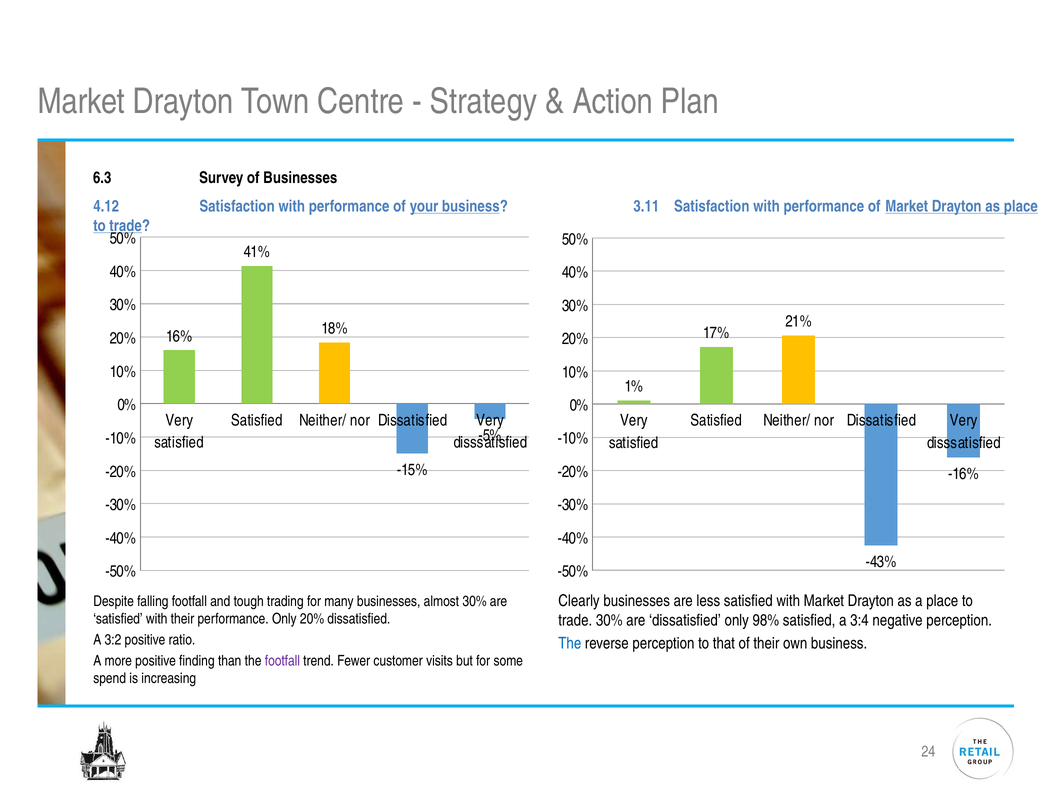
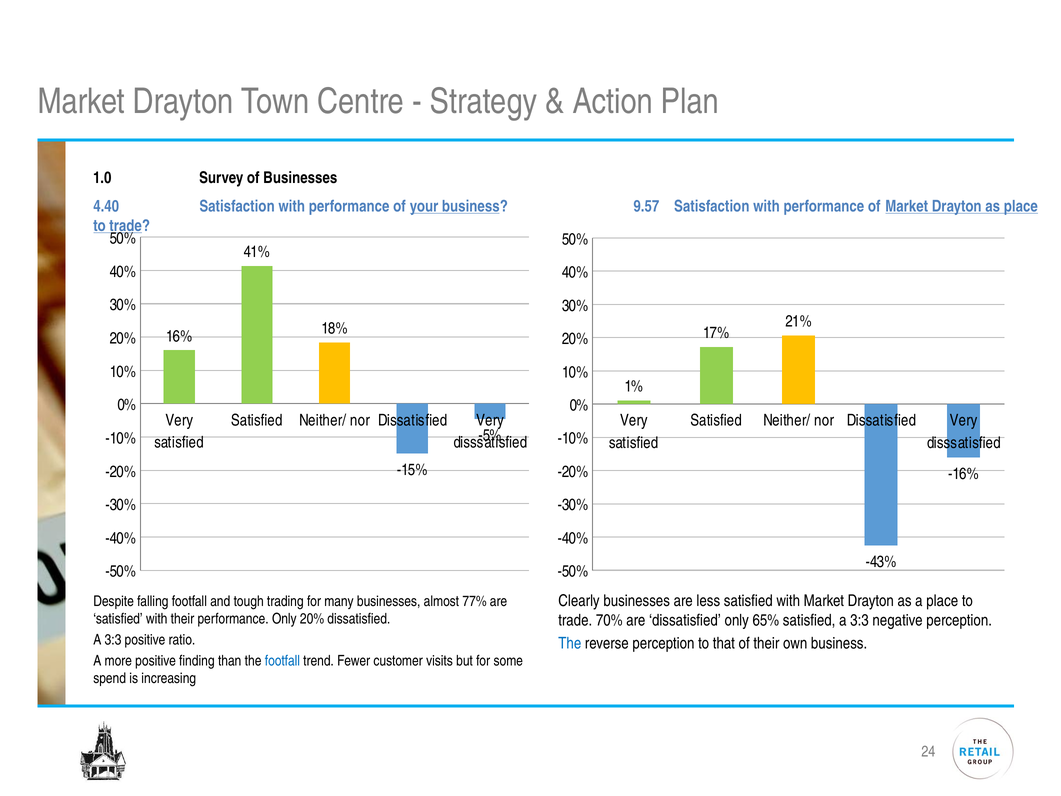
6.3: 6.3 -> 1.0
4.12: 4.12 -> 4.40
3.11: 3.11 -> 9.57
almost 30%: 30% -> 77%
trade 30%: 30% -> 70%
98%: 98% -> 65%
satisfied a 3:4: 3:4 -> 3:3
3:2 at (113, 640): 3:2 -> 3:3
footfall at (282, 661) colour: purple -> blue
